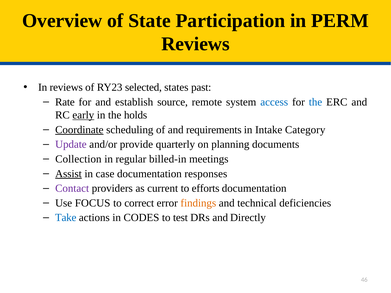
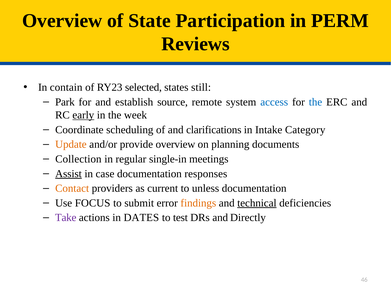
In reviews: reviews -> contain
past: past -> still
Rate: Rate -> Park
holds: holds -> week
Coordinate underline: present -> none
requirements: requirements -> clarifications
Update colour: purple -> orange
provide quarterly: quarterly -> overview
billed-in: billed-in -> single-in
Contact colour: purple -> orange
efforts: efforts -> unless
correct: correct -> submit
technical underline: none -> present
Take colour: blue -> purple
CODES: CODES -> DATES
